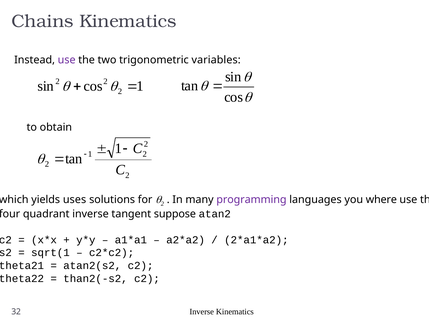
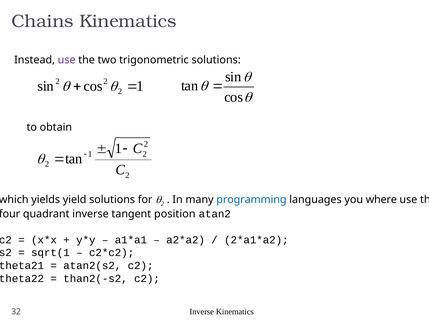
trigonometric variables: variables -> solutions
uses: uses -> yield
programming colour: purple -> blue
suppose: suppose -> position
